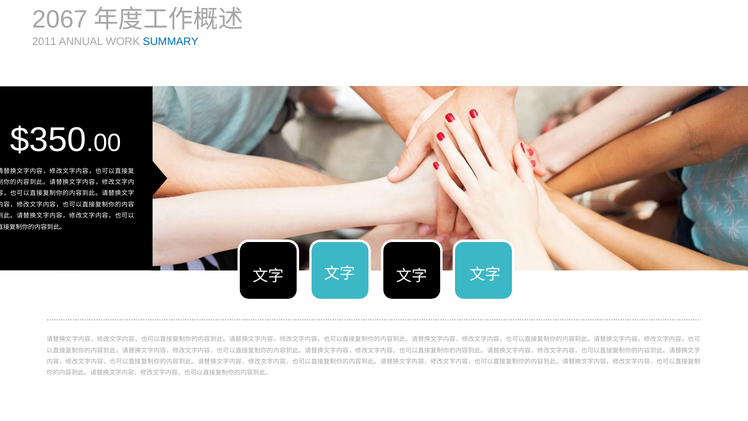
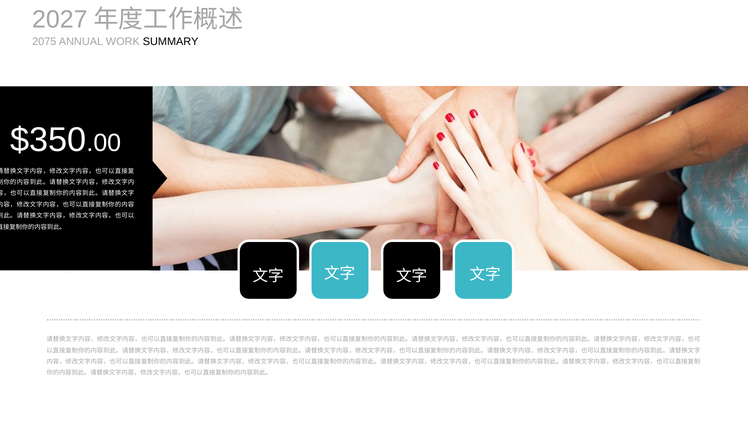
2067: 2067 -> 2027
2011: 2011 -> 2075
SUMMARY colour: blue -> black
